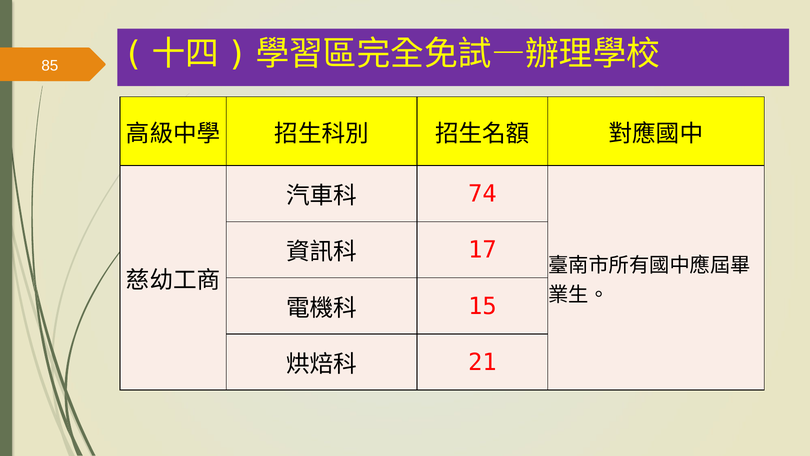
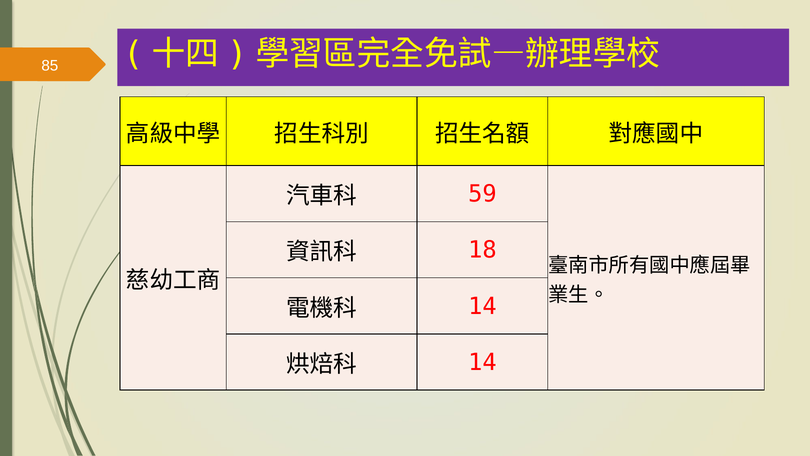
74: 74 -> 59
17: 17 -> 18
15 at (482, 306): 15 -> 14
21 at (482, 362): 21 -> 14
